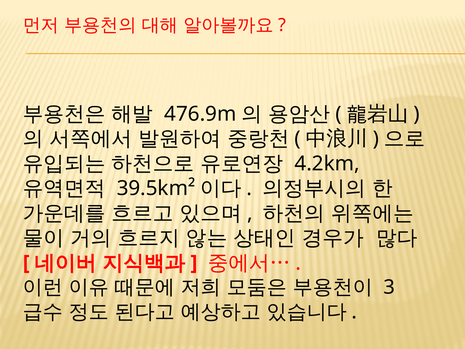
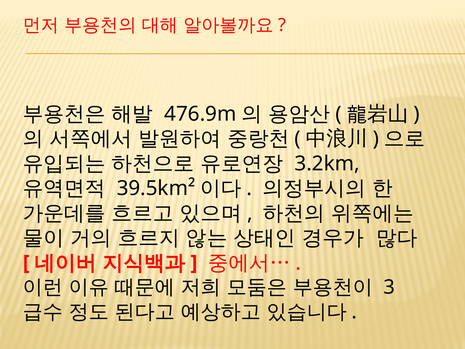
4.2km: 4.2km -> 3.2km
